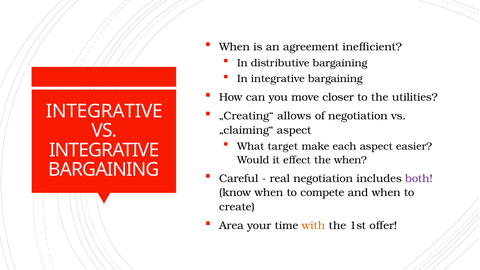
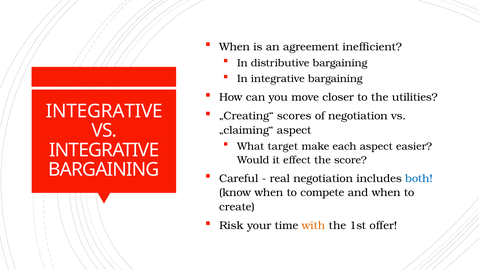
allows: allows -> scores
the when: when -> score
both colour: purple -> blue
Area: Area -> Risk
